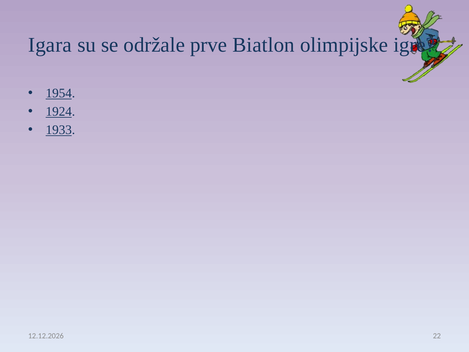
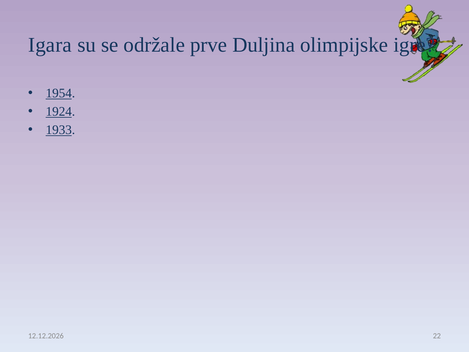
Biatlon: Biatlon -> Duljina
